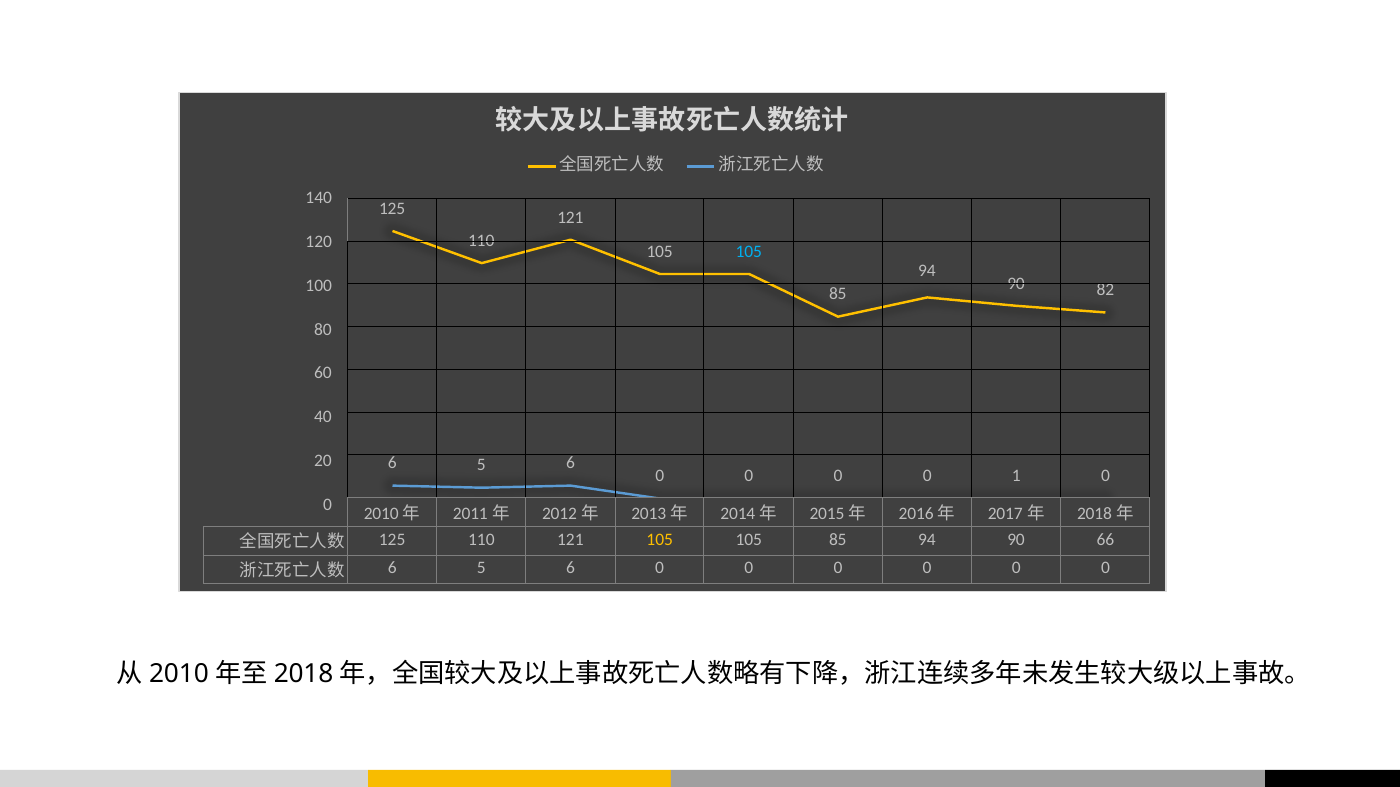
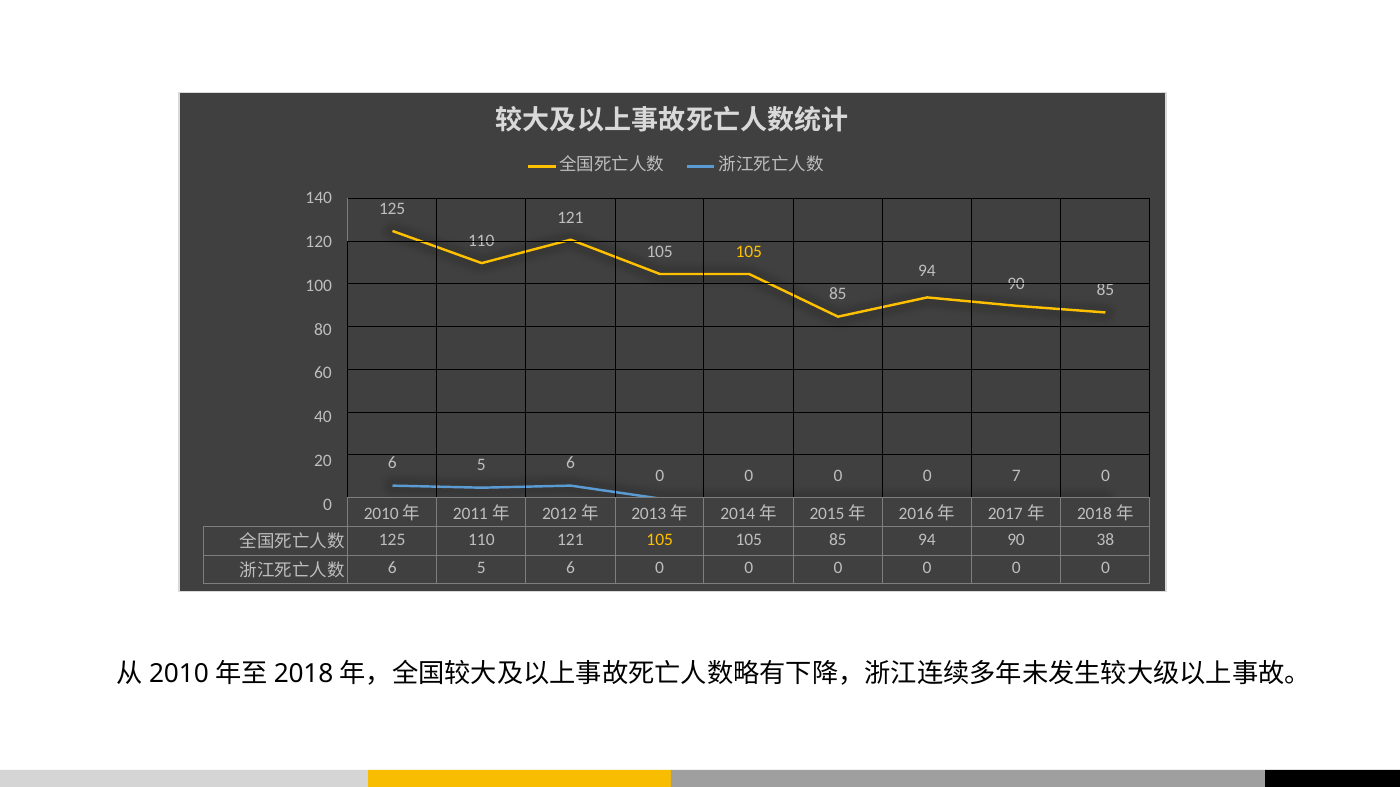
105 at (749, 252) colour: light blue -> yellow
90 82: 82 -> 85
1: 1 -> 7
66: 66 -> 38
